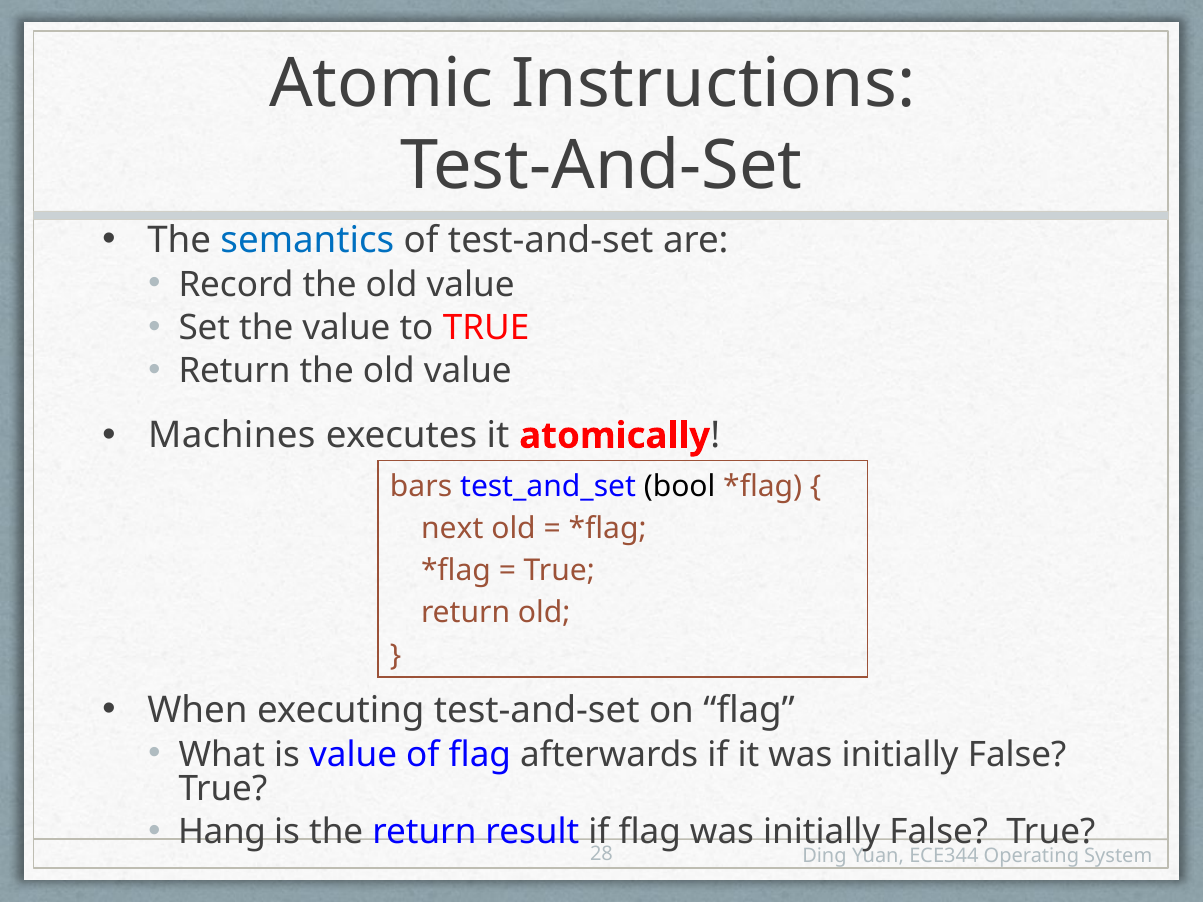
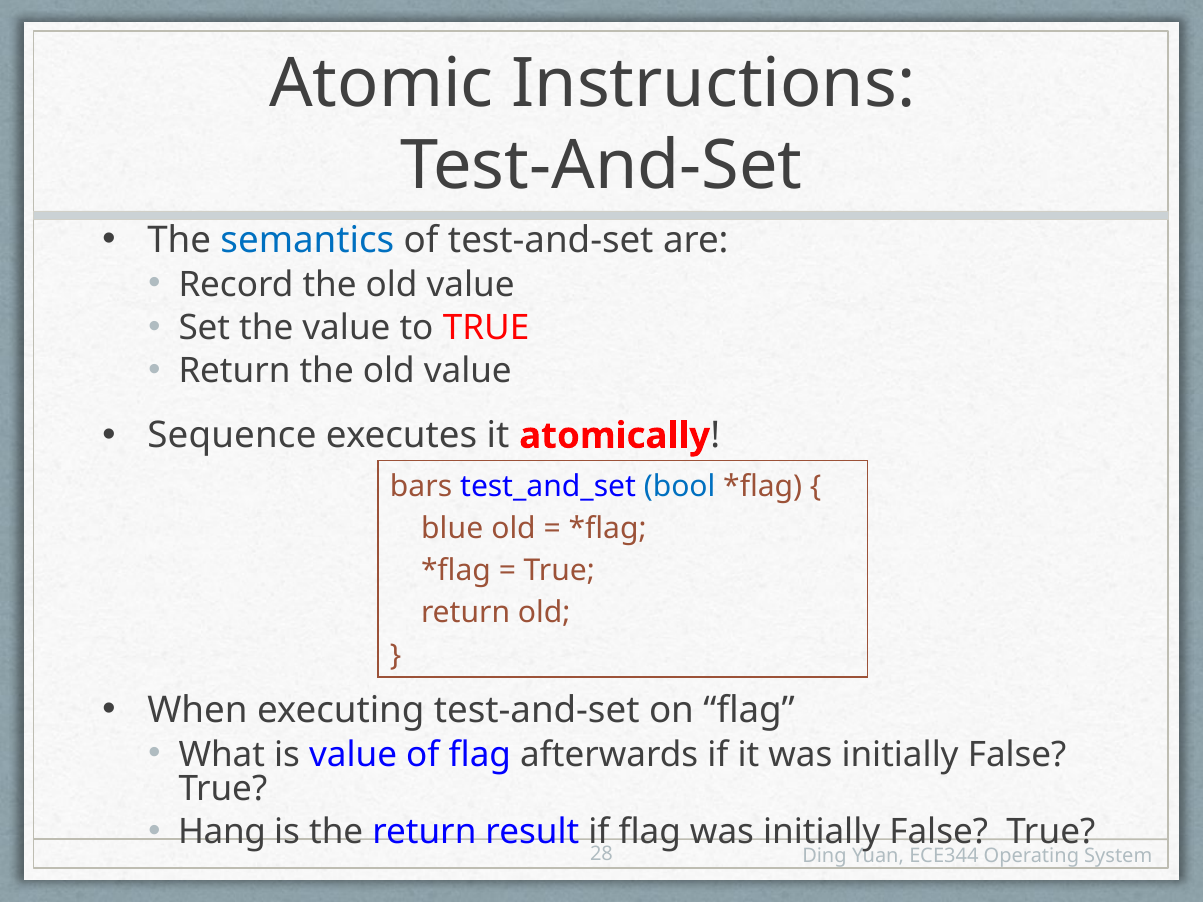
Machines: Machines -> Sequence
bool colour: black -> blue
next: next -> blue
